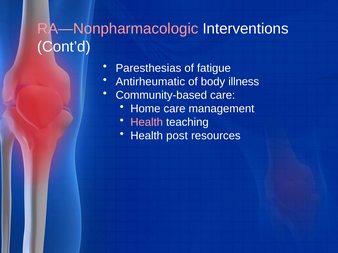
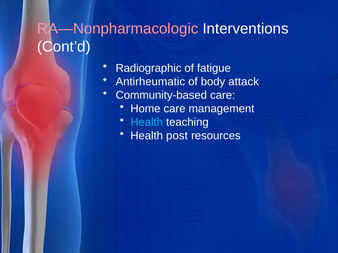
Paresthesias: Paresthesias -> Radiographic
illness: illness -> attack
Health at (147, 122) colour: pink -> light blue
